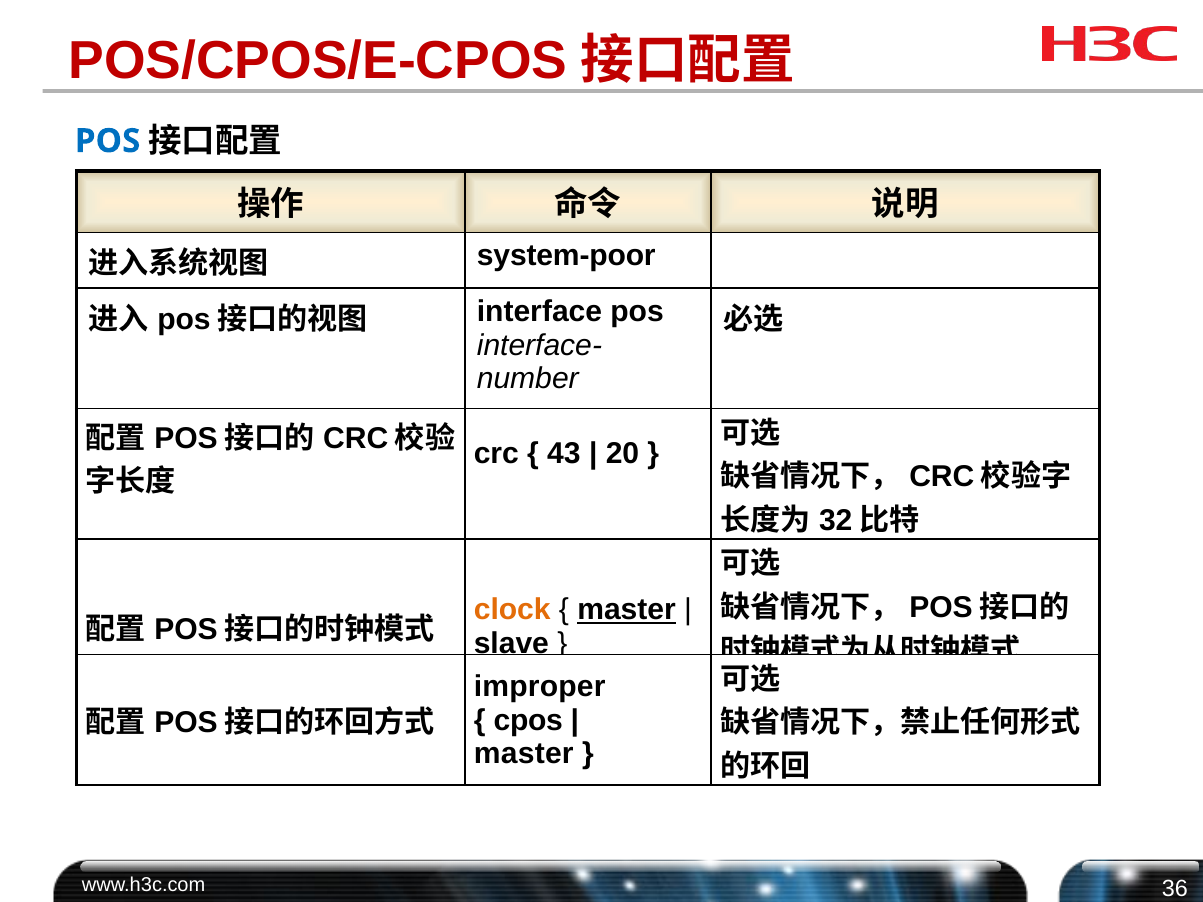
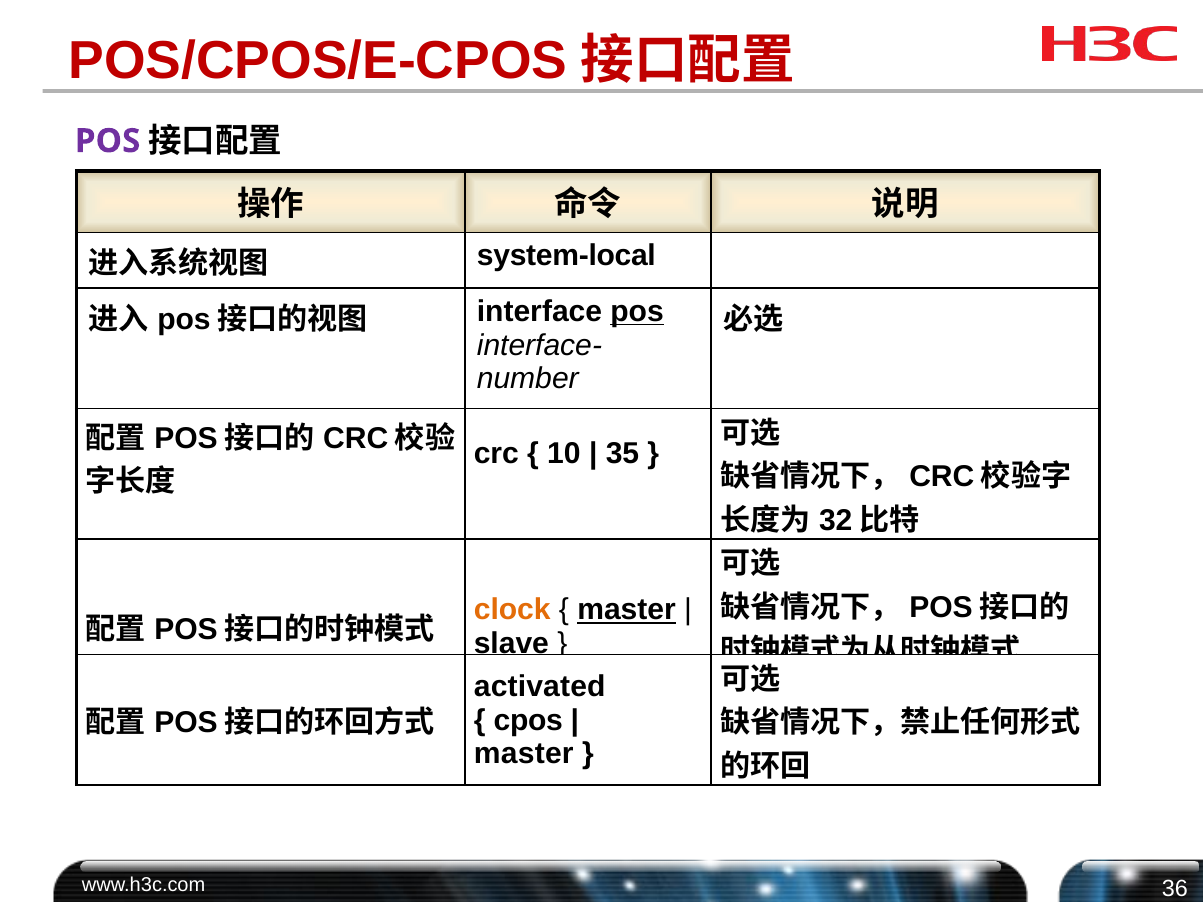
POS at (108, 141) colour: blue -> purple
system-poor: system-poor -> system-local
pos at (637, 312) underline: none -> present
43: 43 -> 10
20: 20 -> 35
improper: improper -> activated
